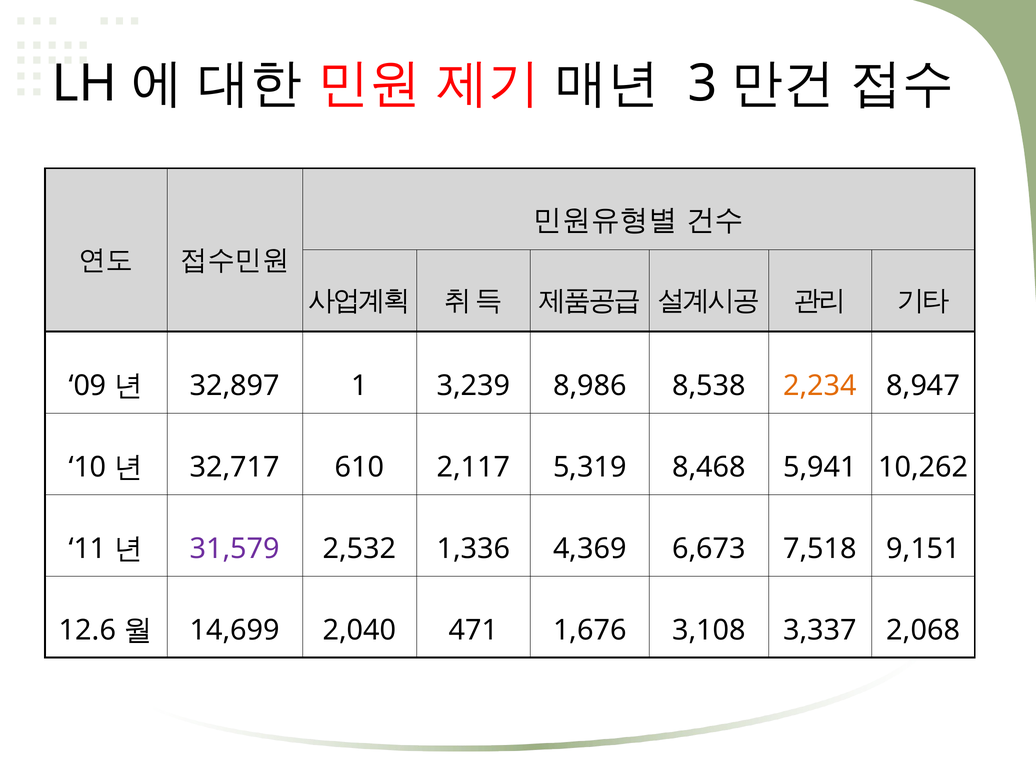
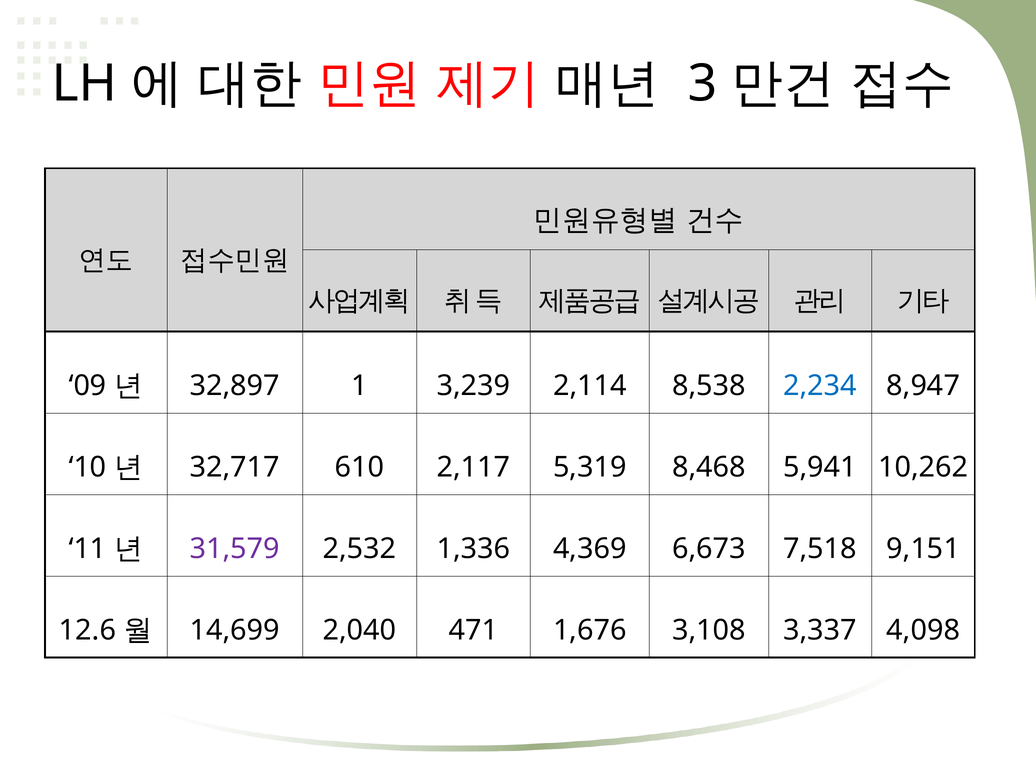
8,986: 8,986 -> 2,114
2,234 colour: orange -> blue
2,068: 2,068 -> 4,098
